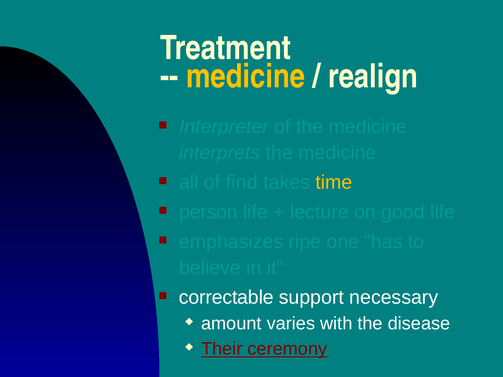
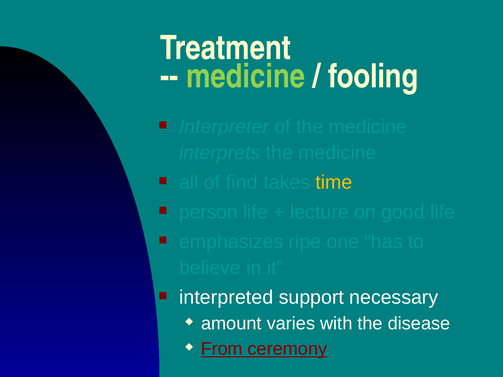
medicine at (246, 76) colour: yellow -> light green
realign: realign -> fooling
correctable: correctable -> interpreted
Their: Their -> From
